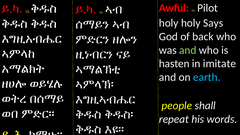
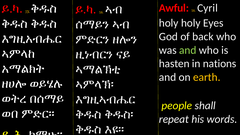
Pilot: Pilot -> Cyril
Says: Says -> Eyes
imitate: imitate -> nations
earth colour: light blue -> yellow
